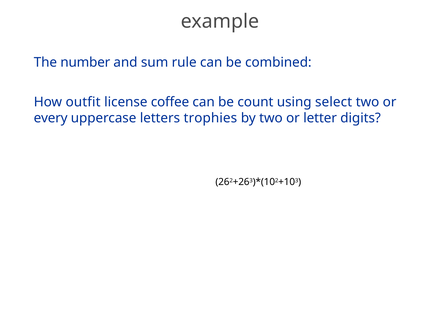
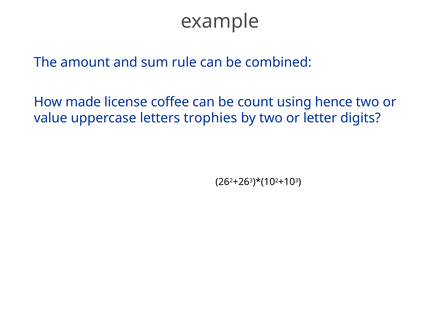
number: number -> amount
outfit: outfit -> made
select: select -> hence
every: every -> value
